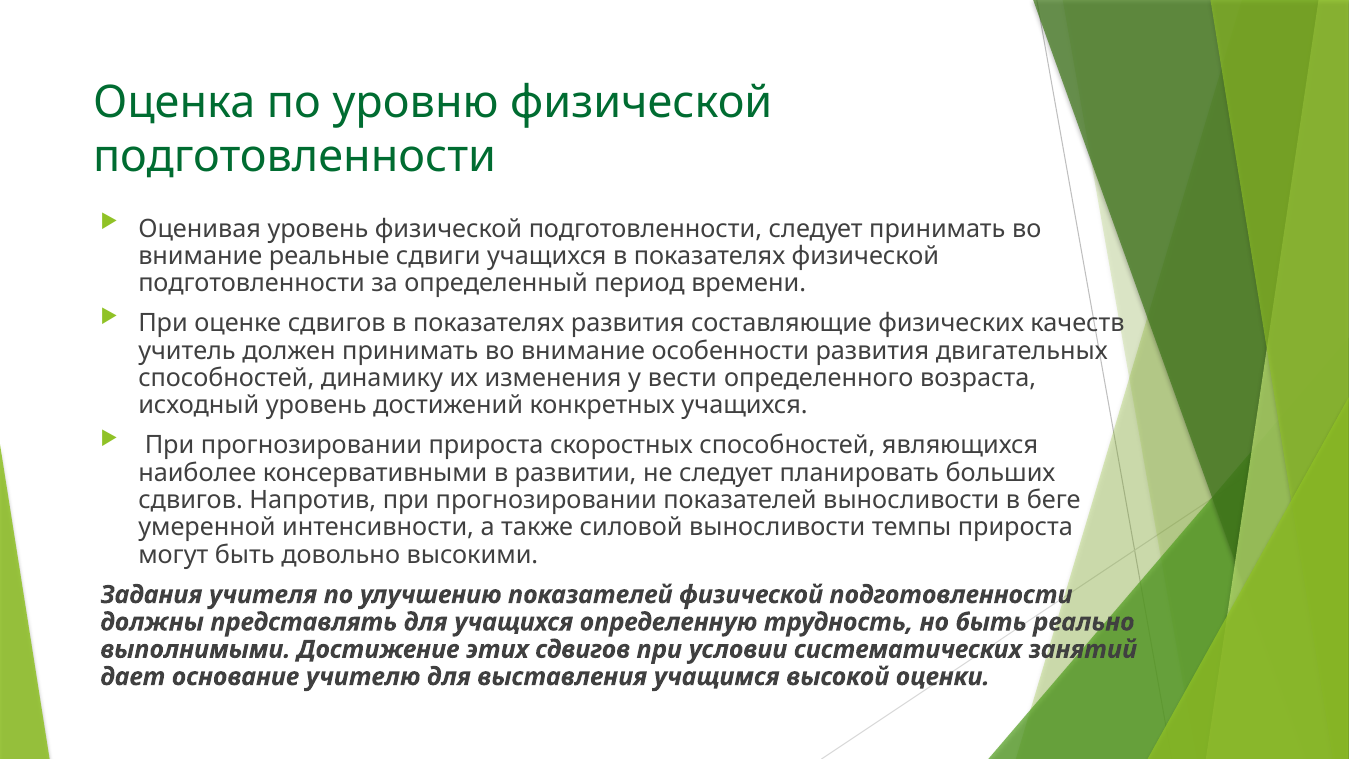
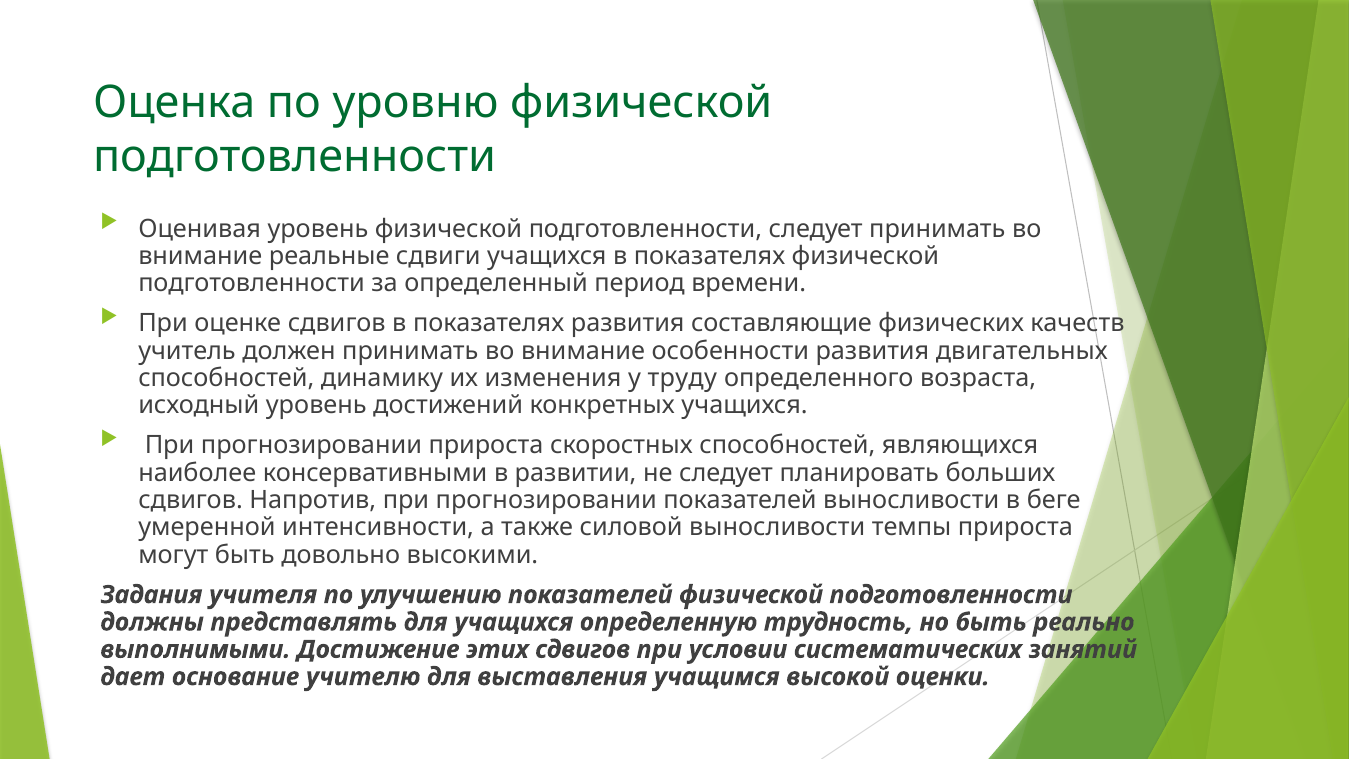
вести: вести -> труду
